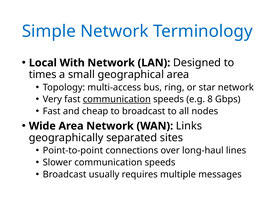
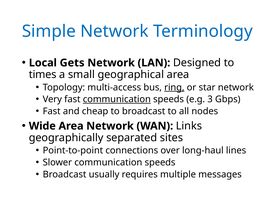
With: With -> Gets
ring underline: none -> present
8: 8 -> 3
